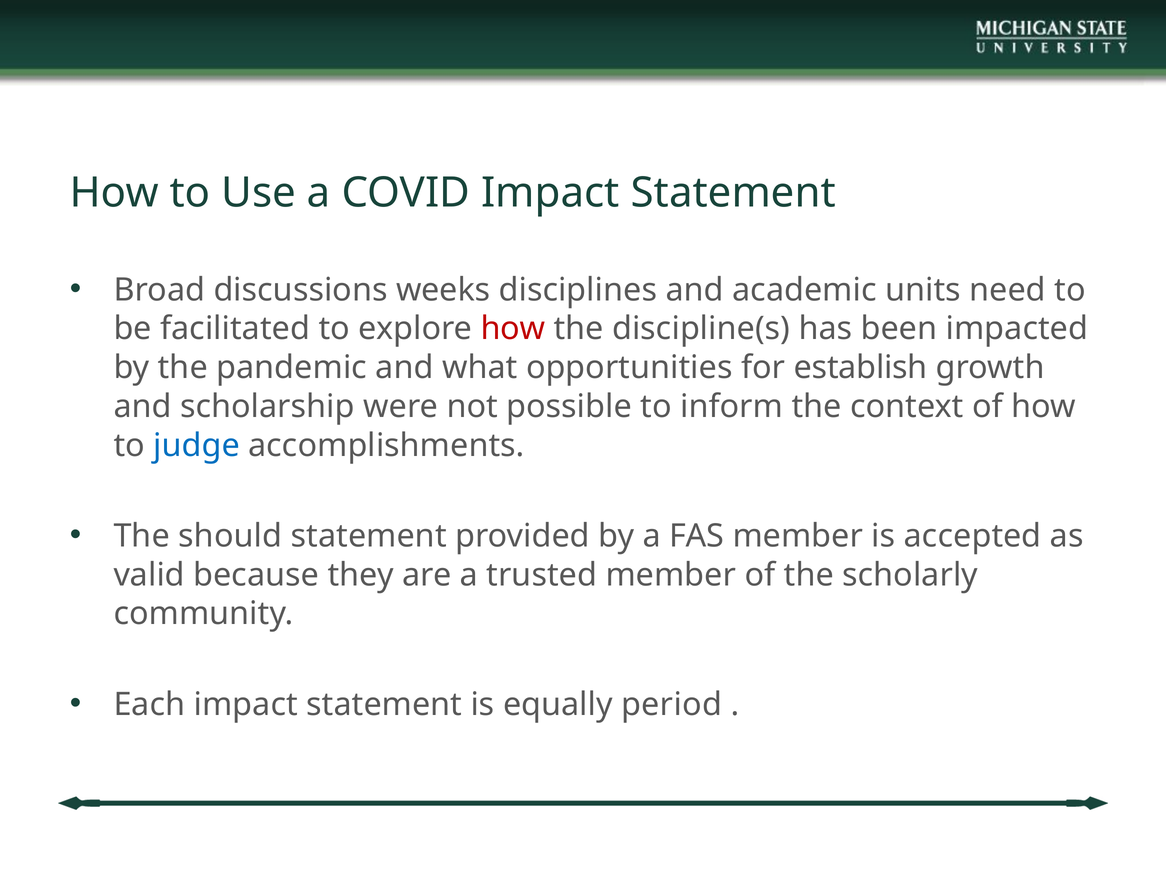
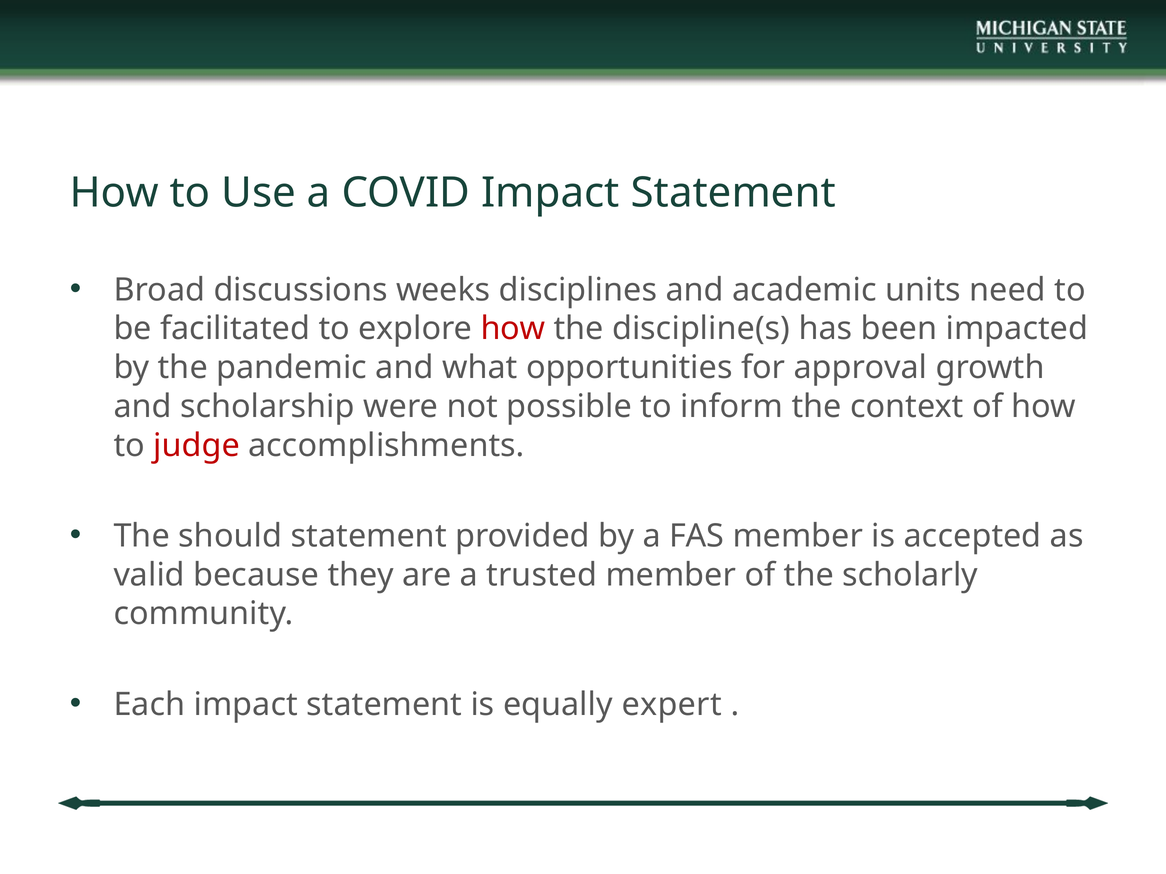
establish: establish -> approval
judge colour: blue -> red
period: period -> expert
